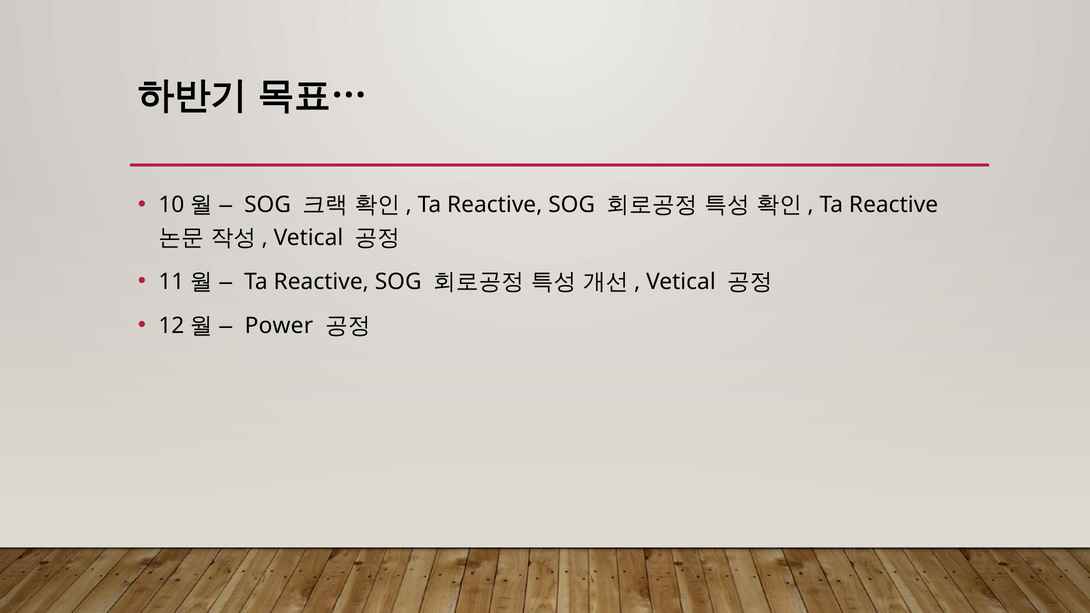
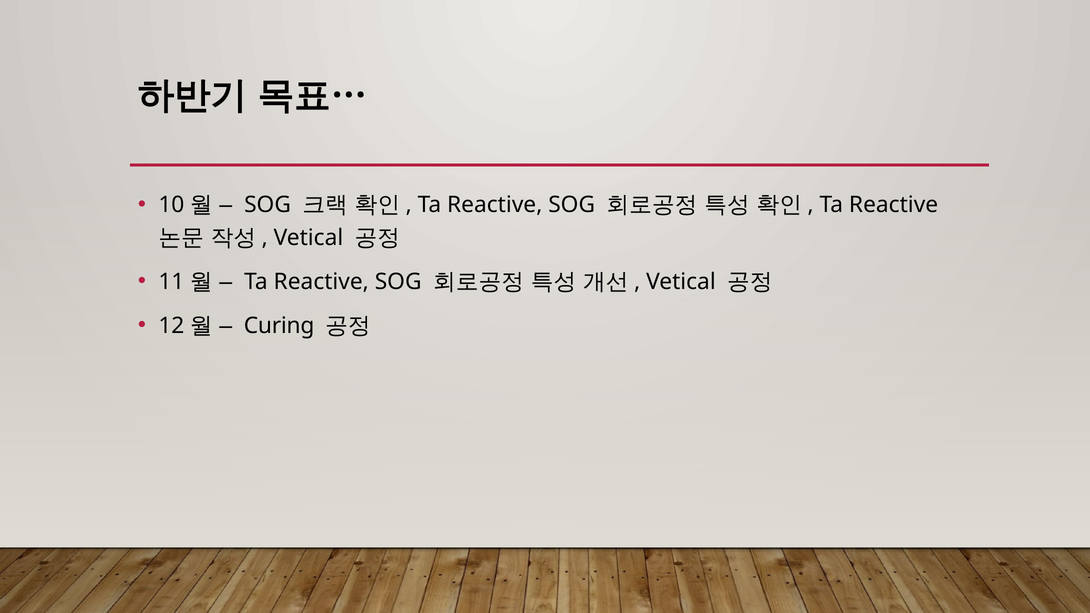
Power: Power -> Curing
